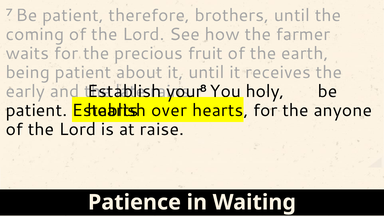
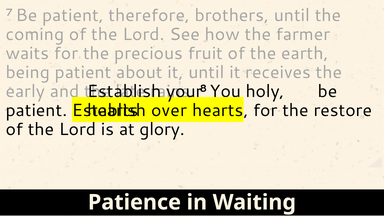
anyone: anyone -> restore
raise: raise -> glory
